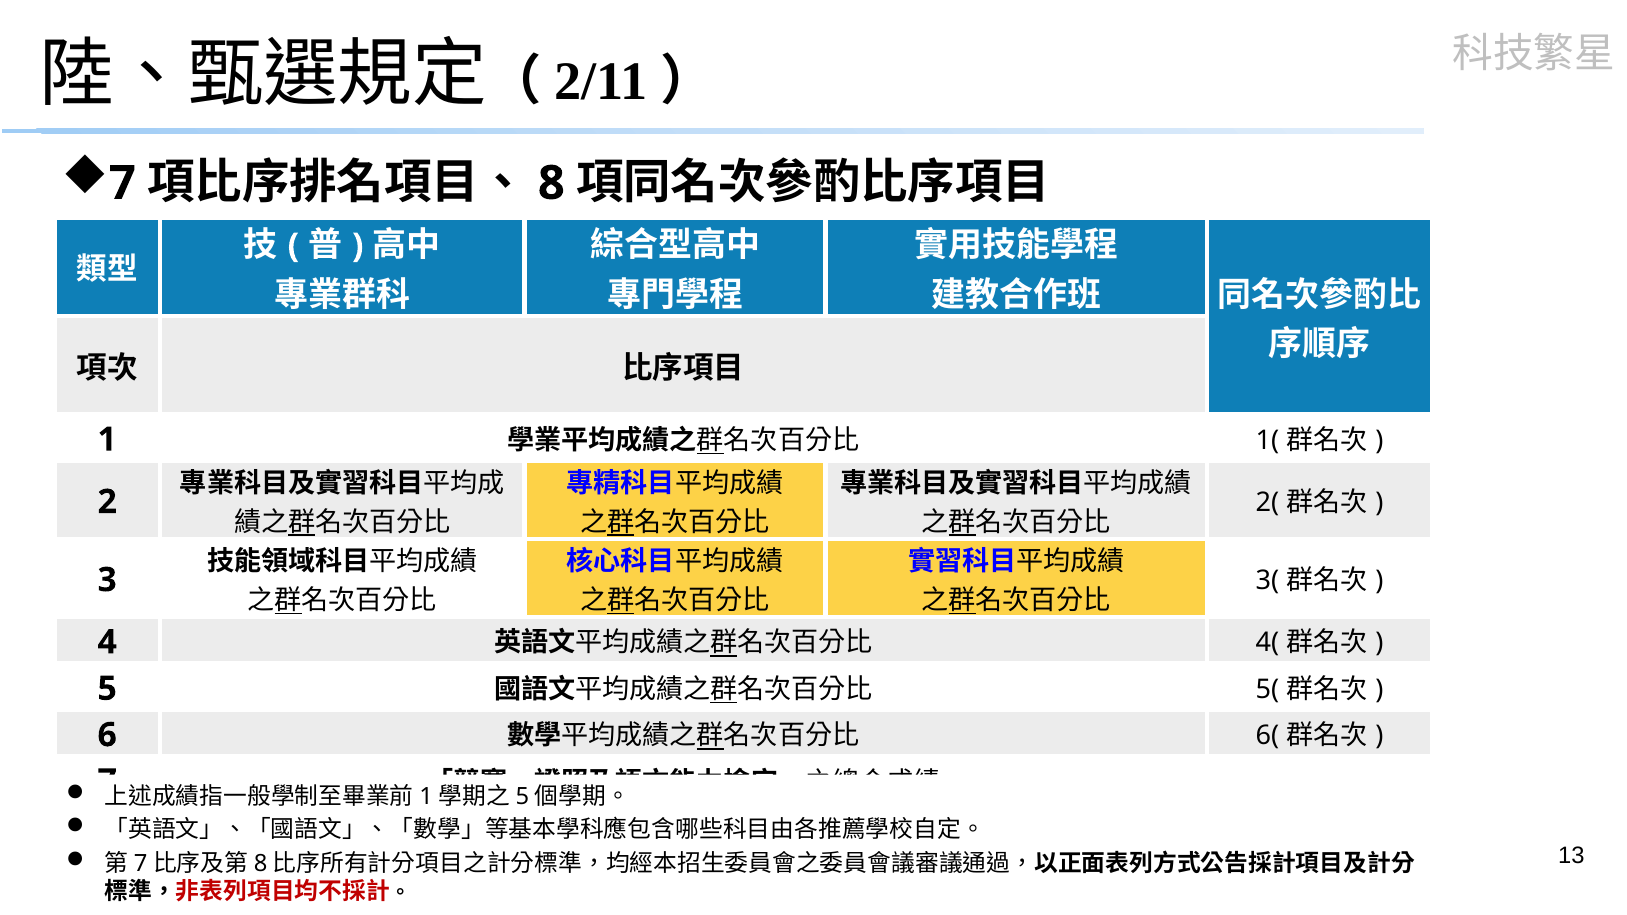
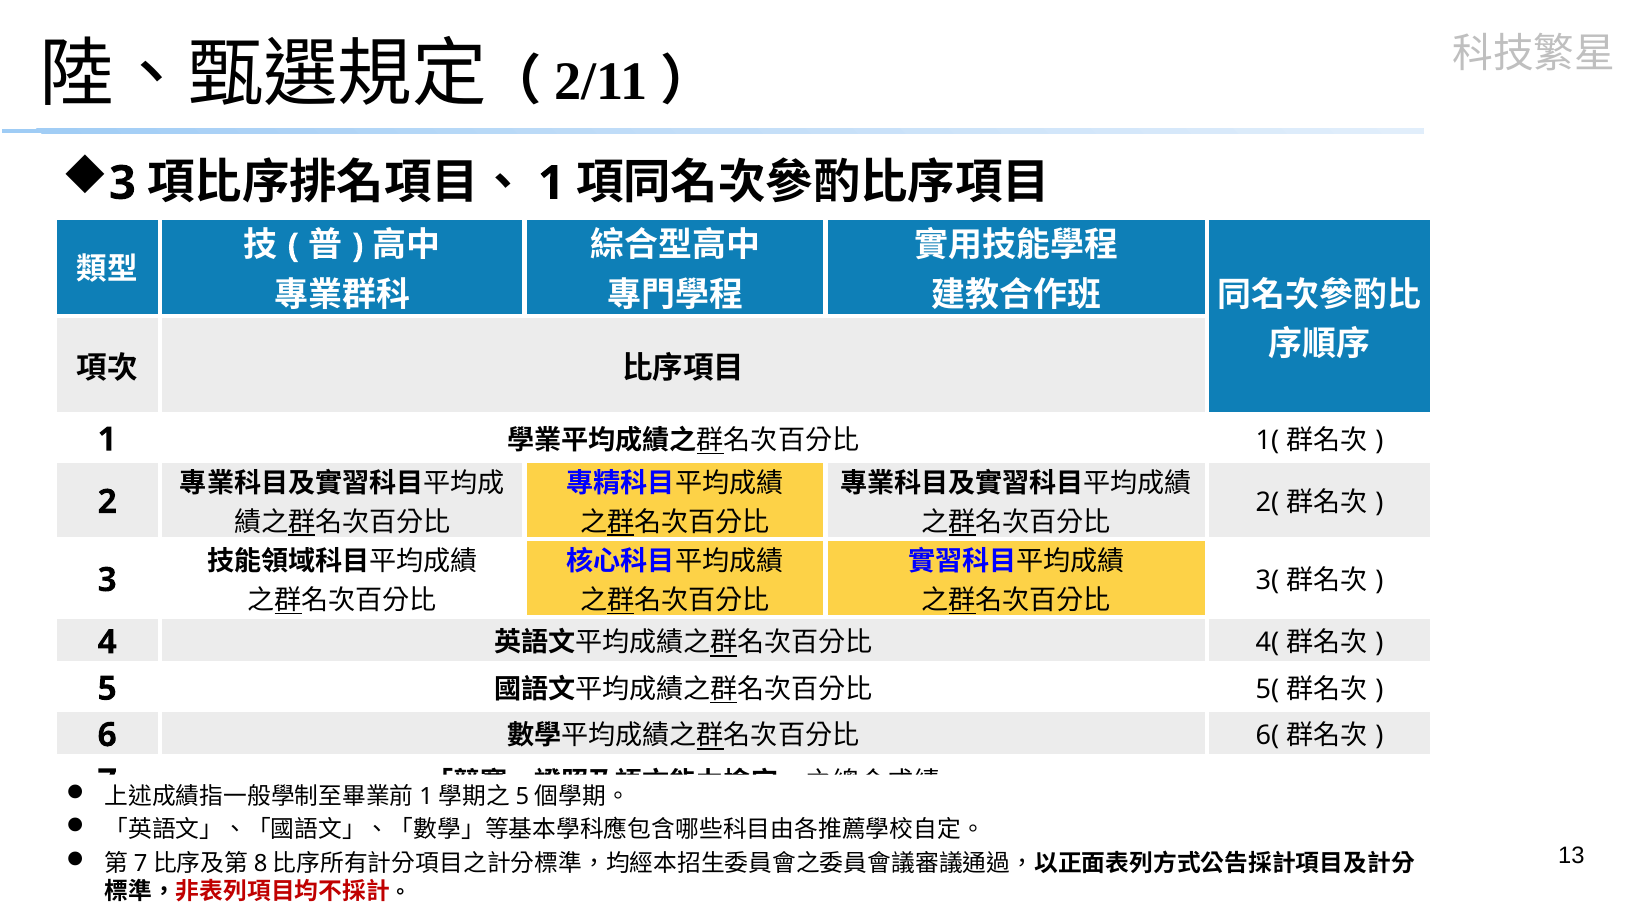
7 at (122, 183): 7 -> 3
8 at (551, 183): 8 -> 1
